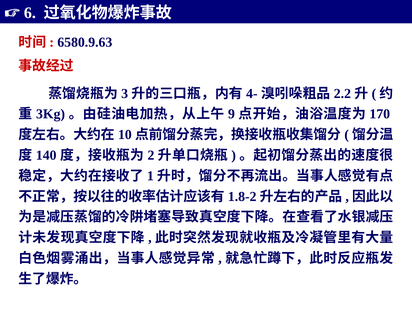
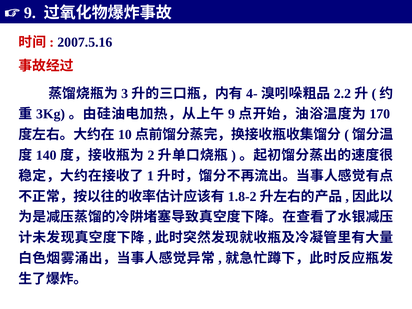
6 at (30, 13): 6 -> 9
6580.9.63: 6580.9.63 -> 2007.5.16
